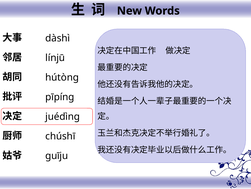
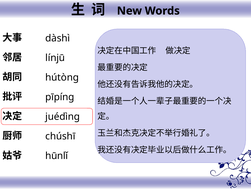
guīju: guīju -> hūnlǐ
